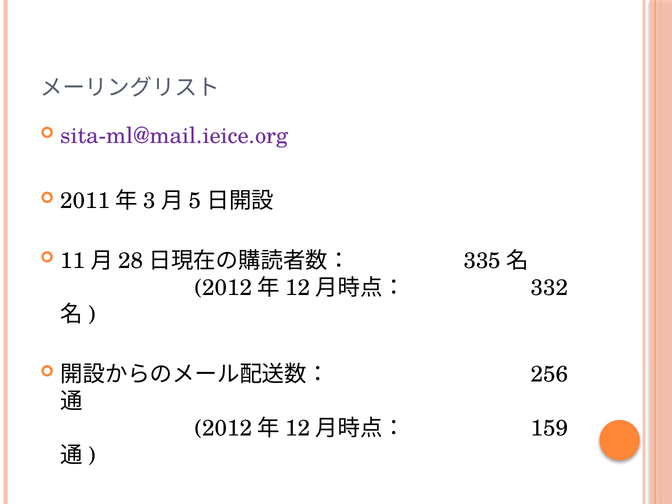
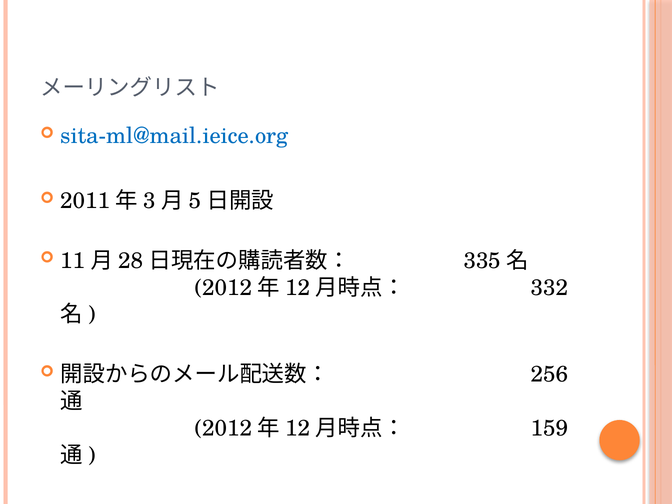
sita-ml@mail.ieice.org colour: purple -> blue
